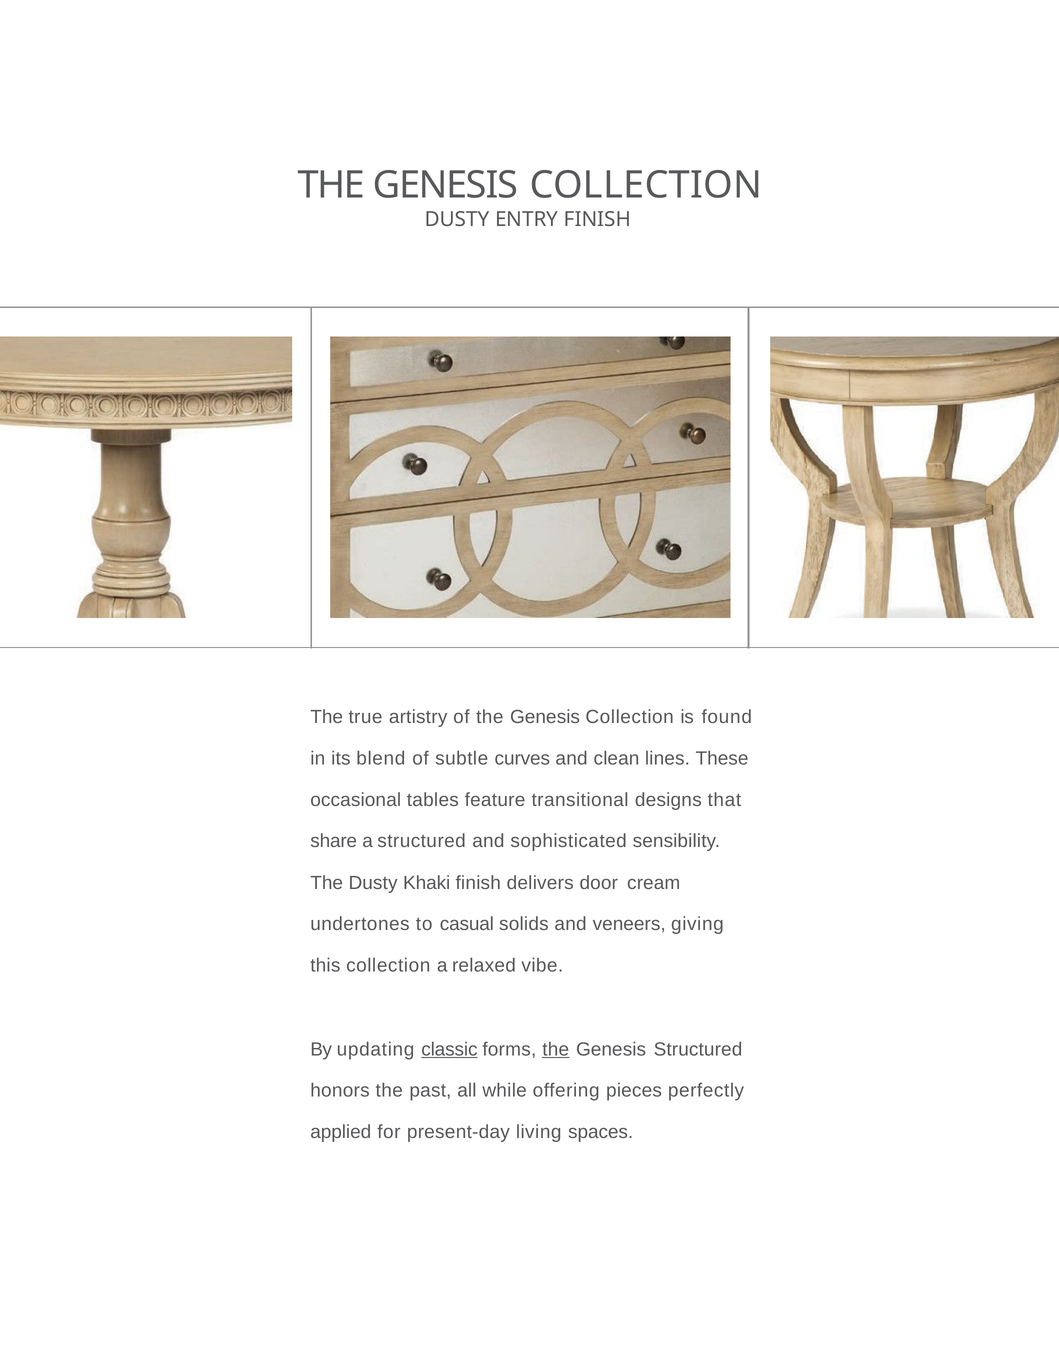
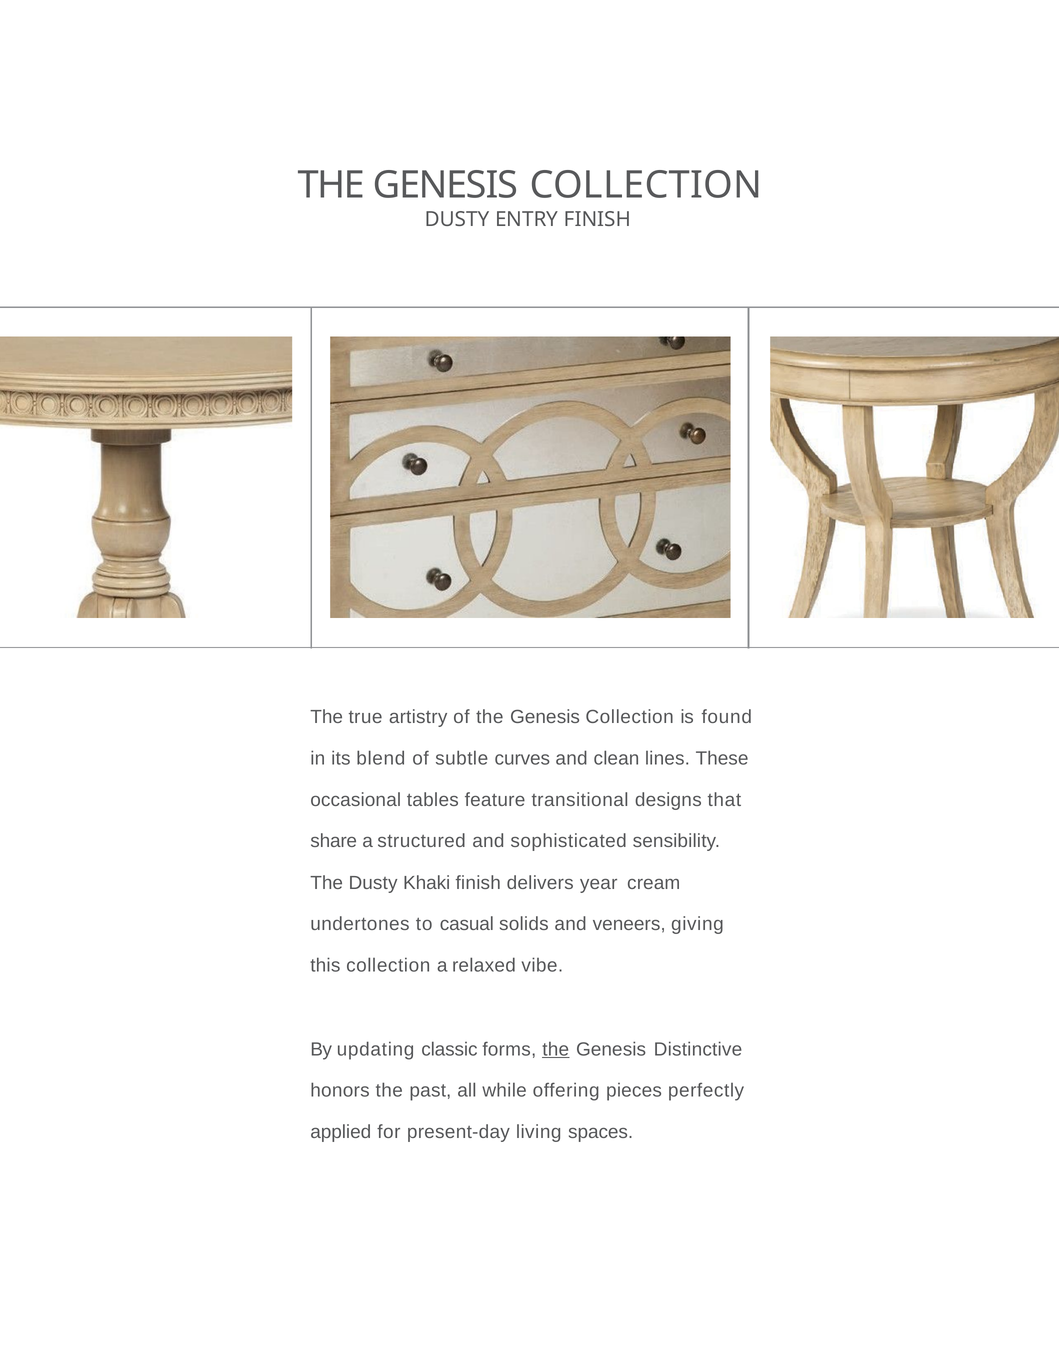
door: door -> year
classic underline: present -> none
Genesis Structured: Structured -> Distinctive
